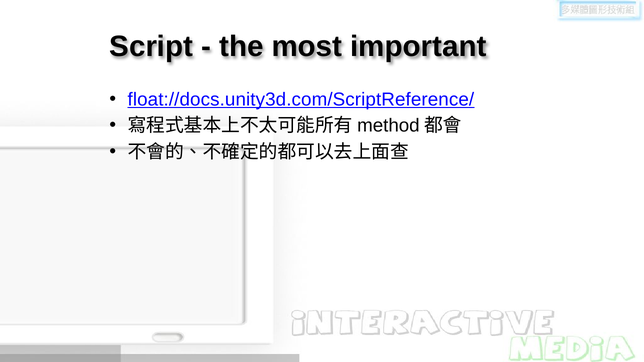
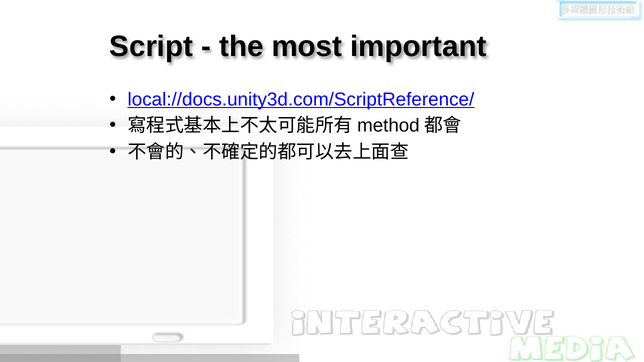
float://docs.unity3d.com/ScriptReference/: float://docs.unity3d.com/ScriptReference/ -> local://docs.unity3d.com/ScriptReference/
